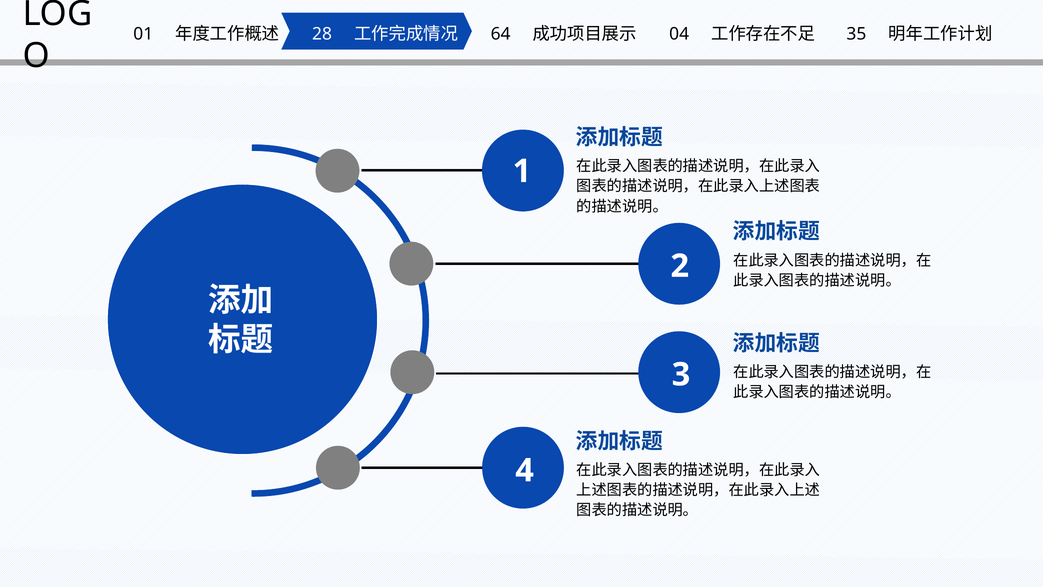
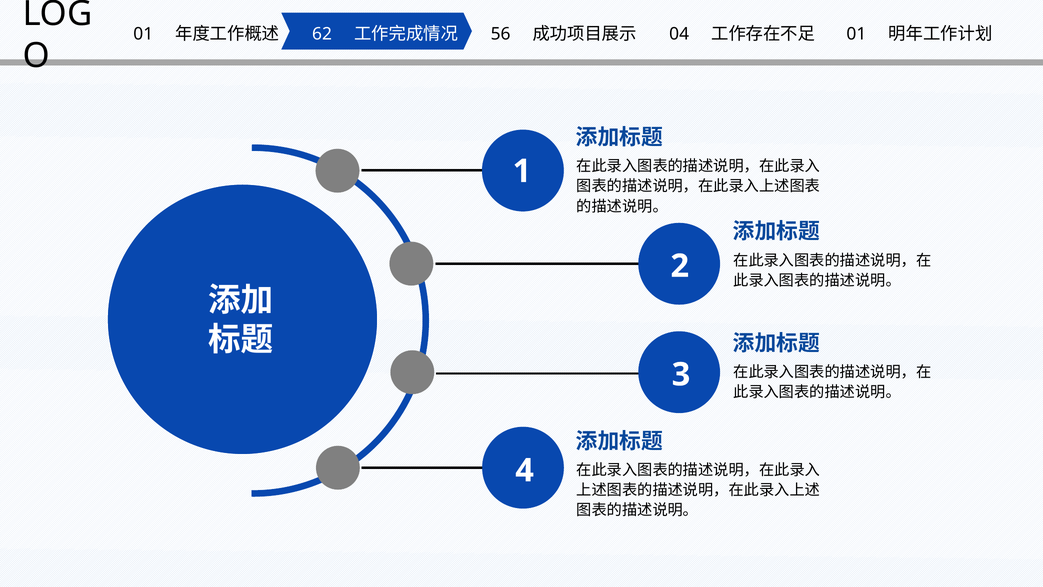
28: 28 -> 62
64: 64 -> 56
35 at (856, 34): 35 -> 01
